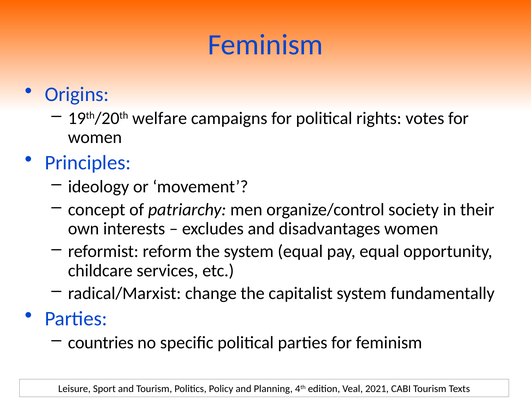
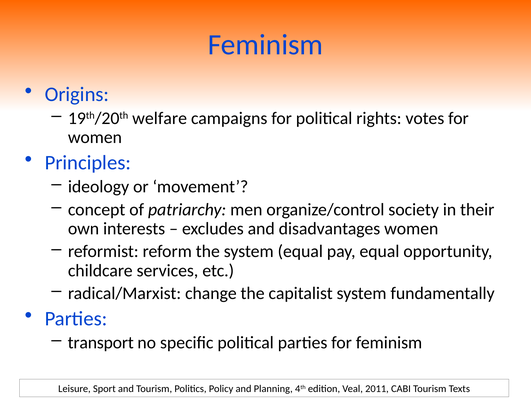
countries: countries -> transport
2021: 2021 -> 2011
